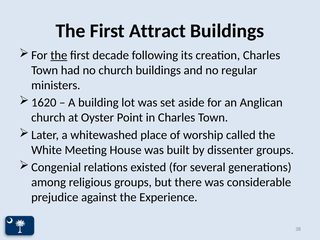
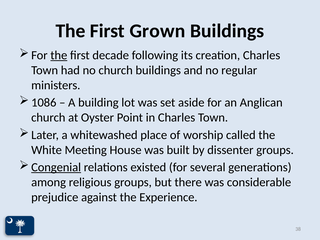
Attract: Attract -> Grown
1620: 1620 -> 1086
Congenial underline: none -> present
